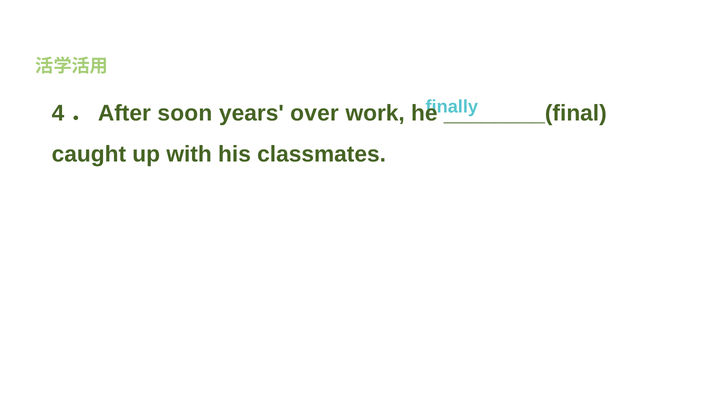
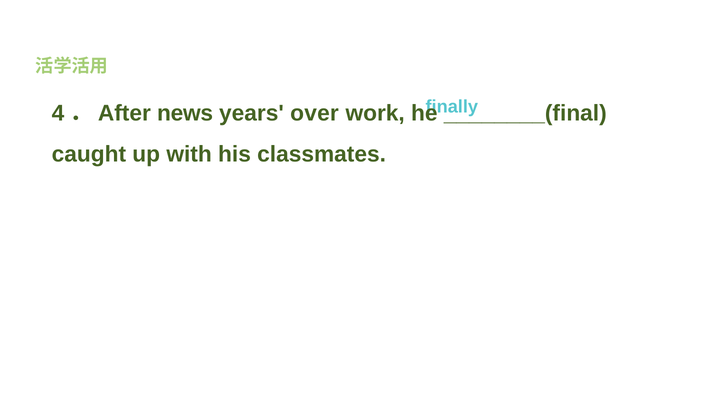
soon: soon -> news
